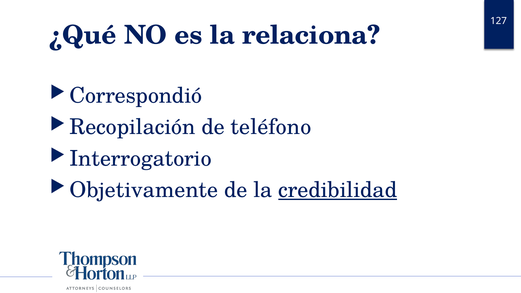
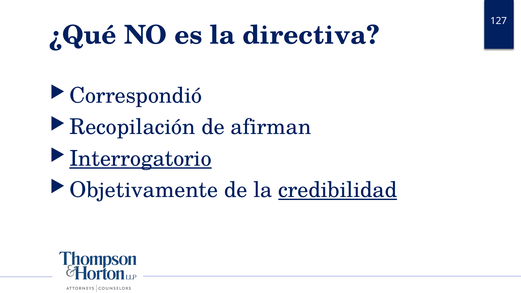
relaciona: relaciona -> directiva
teléfono: teléfono -> afirman
Interrogatorio underline: none -> present
